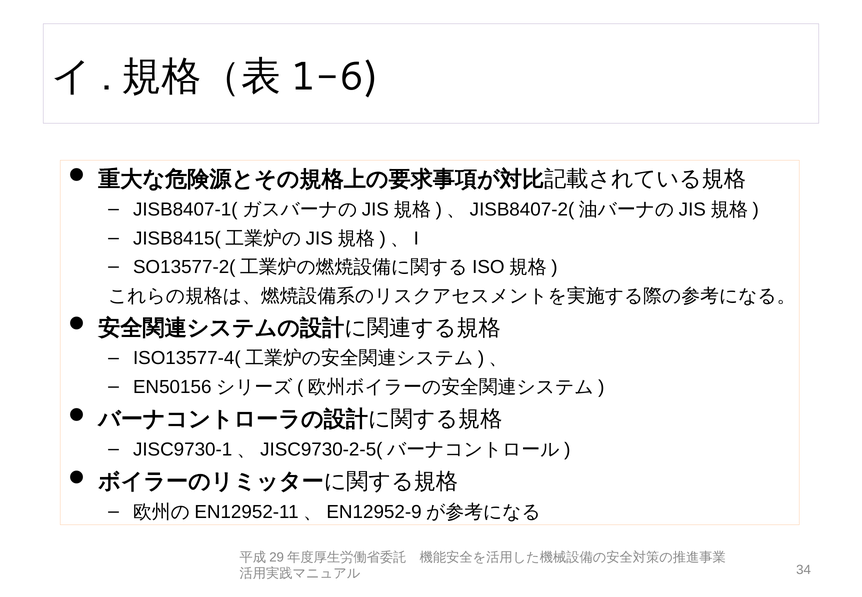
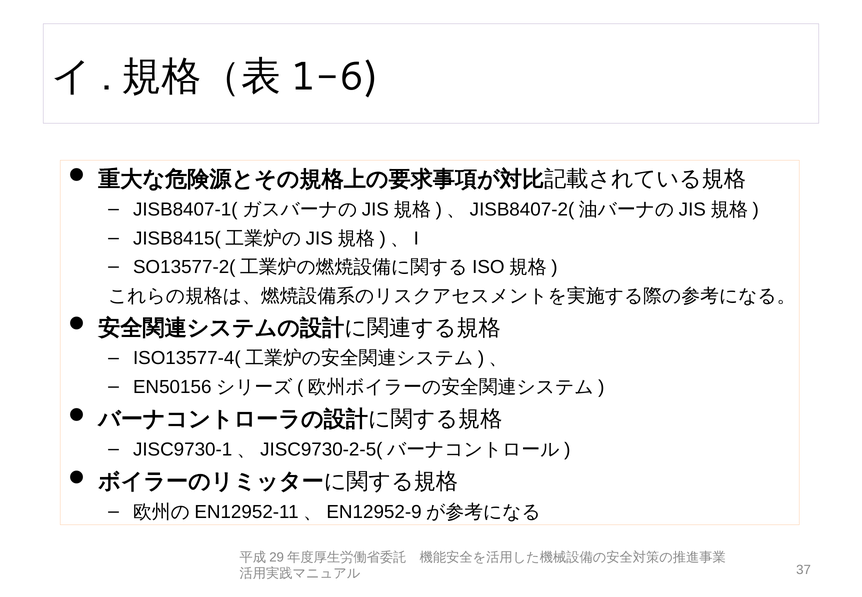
34: 34 -> 37
